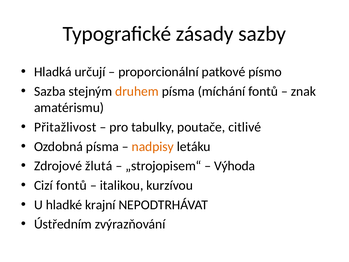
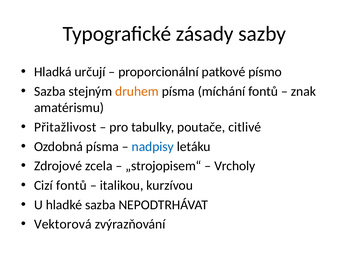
nadpisy colour: orange -> blue
žlutá: žlutá -> zcela
Výhoda: Výhoda -> Vrcholy
hladké krajní: krajní -> sazba
Ústředním: Ústředním -> Vektorová
